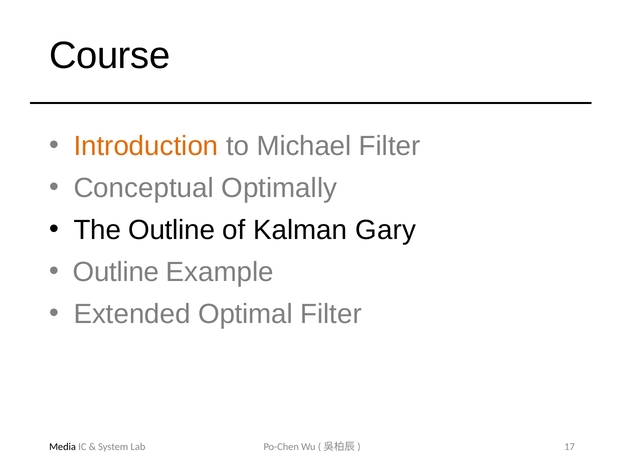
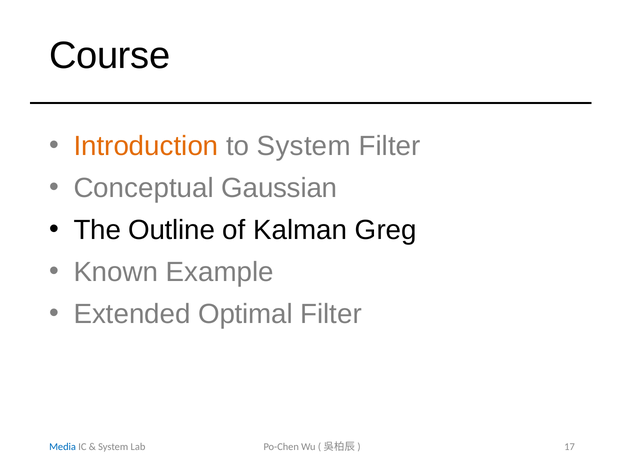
to Michael: Michael -> System
Optimally: Optimally -> Gaussian
Gary: Gary -> Greg
Outline at (116, 272): Outline -> Known
Media colour: black -> blue
